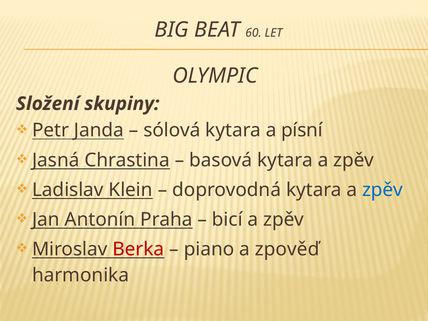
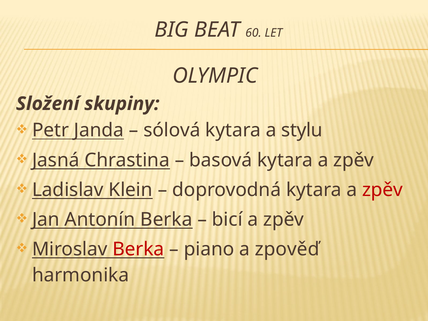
písní: písní -> stylu
zpěv at (383, 190) colour: blue -> red
Antonín Praha: Praha -> Berka
